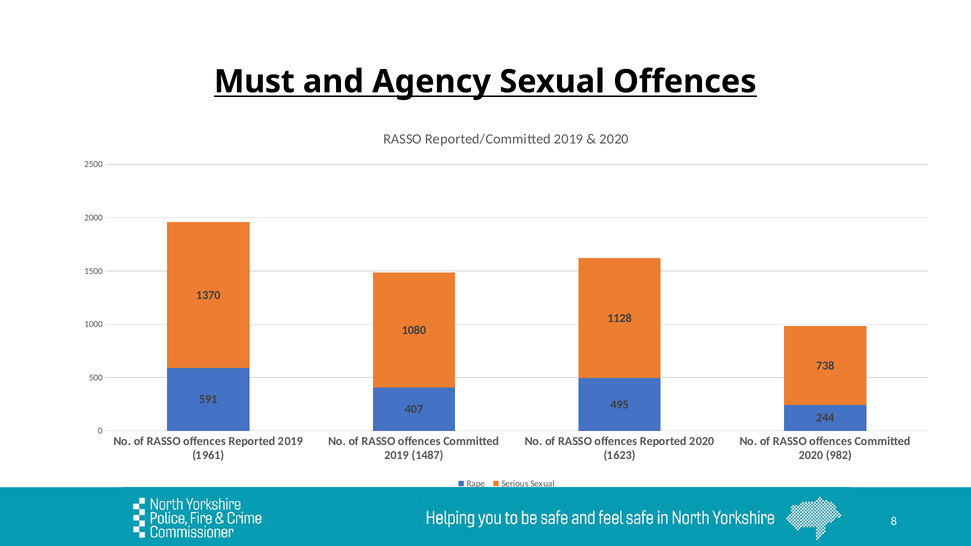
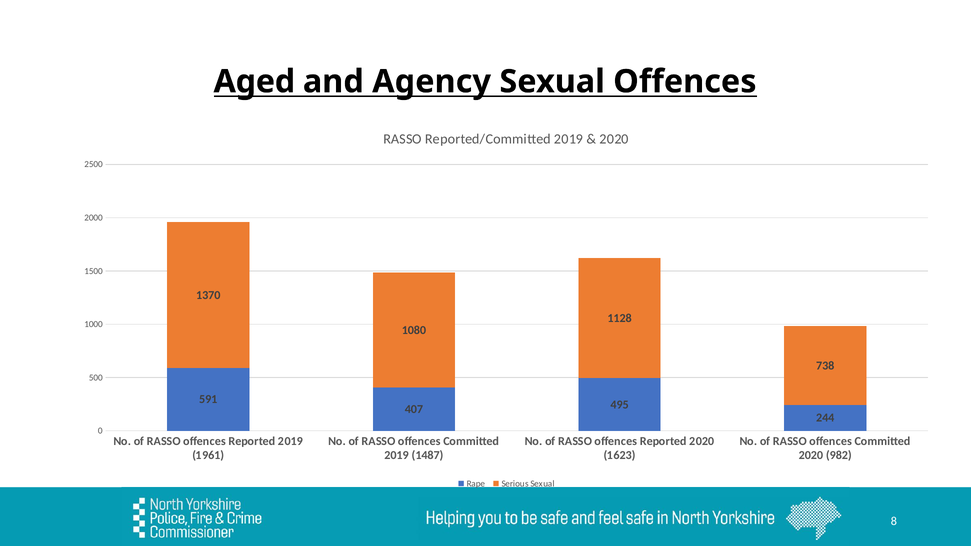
Must: Must -> Aged
